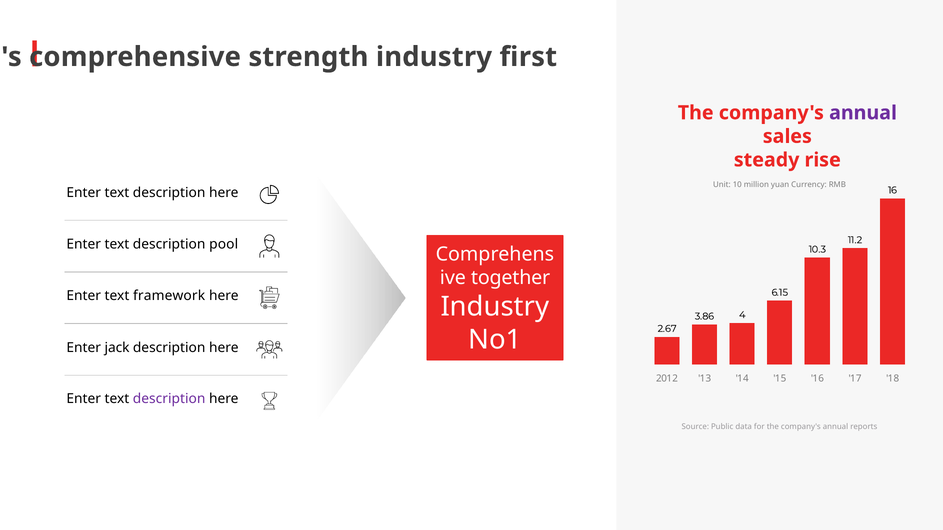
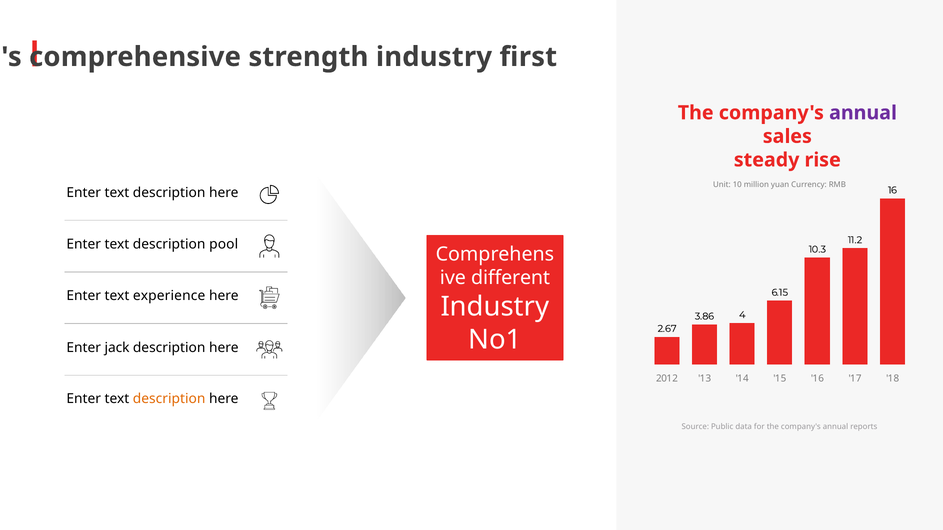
together: together -> different
framework: framework -> experience
description at (169, 399) colour: purple -> orange
